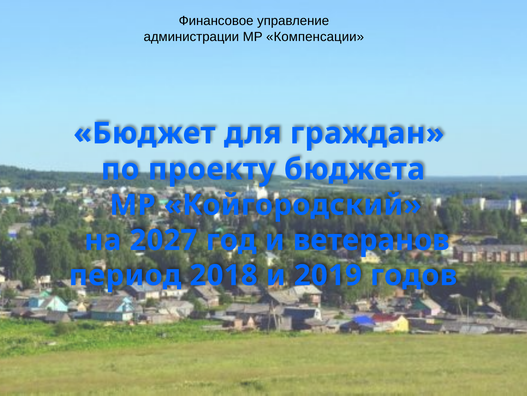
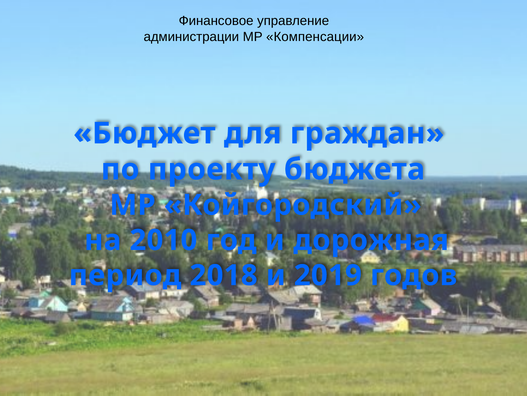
2027: 2027 -> 2010
ветеранов: ветеранов -> дорожная
